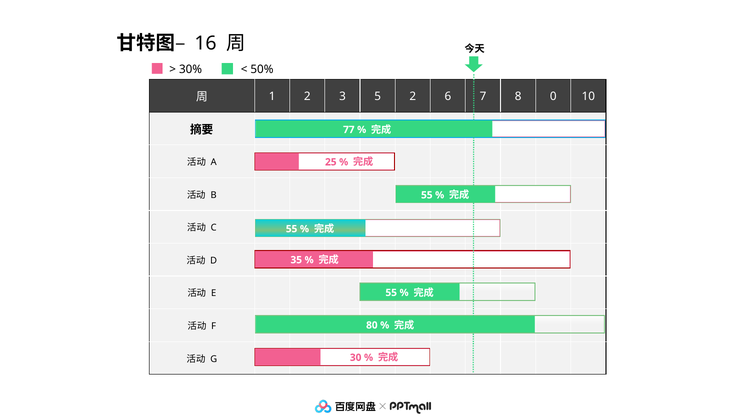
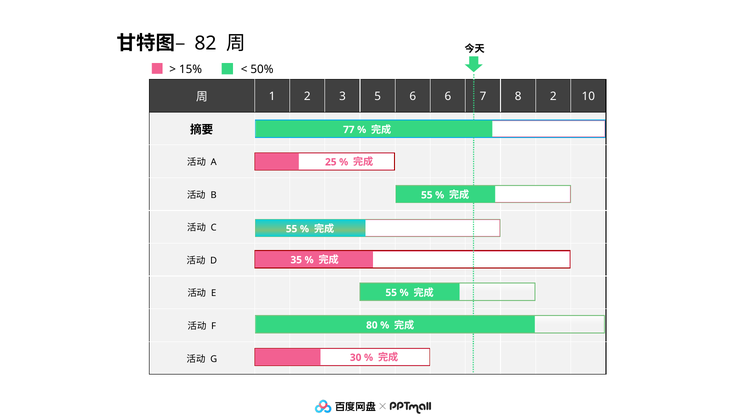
16: 16 -> 82
30%: 30% -> 15%
5 2: 2 -> 6
8 0: 0 -> 2
